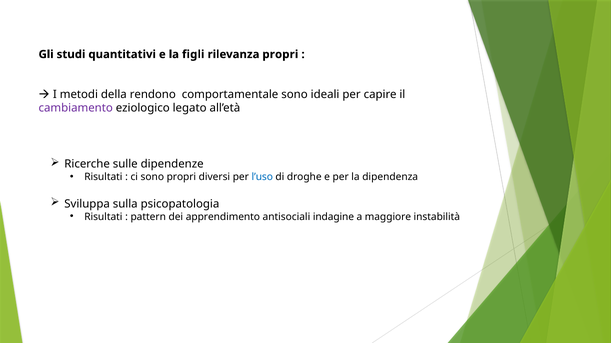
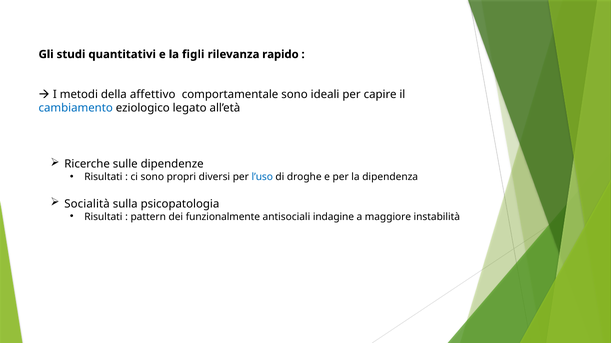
rilevanza propri: propri -> rapido
rendono: rendono -> affettivo
cambiamento colour: purple -> blue
Sviluppa: Sviluppa -> Socialità
apprendimento: apprendimento -> funzionalmente
